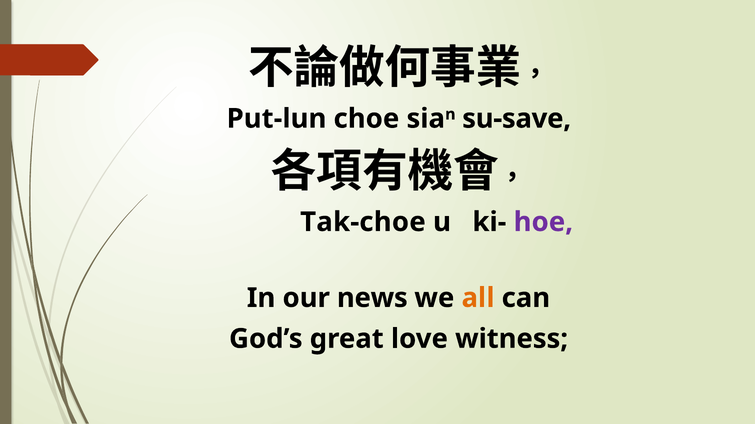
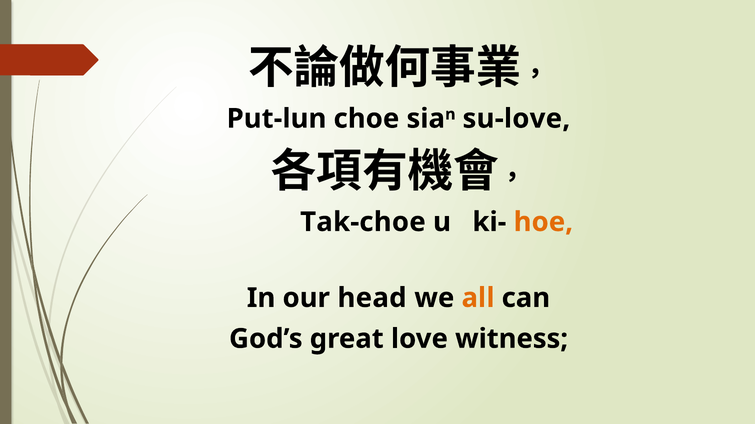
su-save: su-save -> su-love
hoe colour: purple -> orange
news: news -> head
